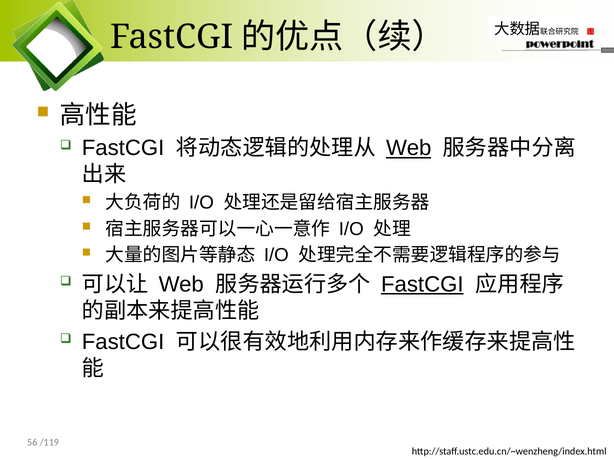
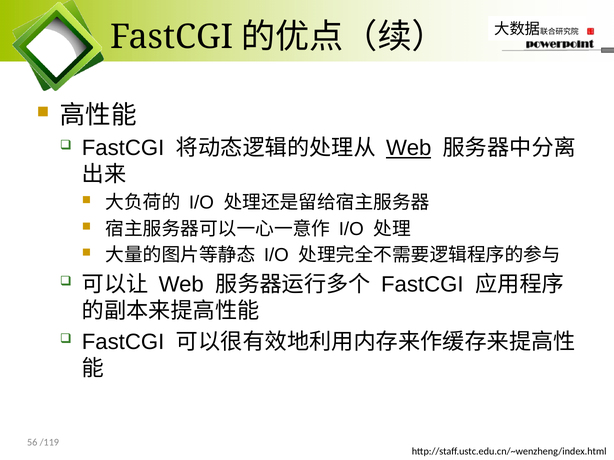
FastCGI at (422, 285) underline: present -> none
